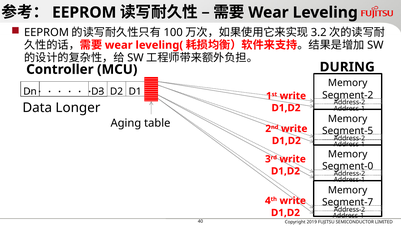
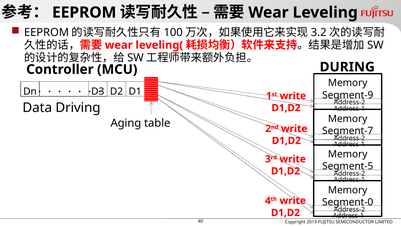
Segment-2: Segment-2 -> Segment-9
Longer: Longer -> Driving
Segment-5: Segment-5 -> Segment-7
Segment-0: Segment-0 -> Segment-5
Segment-7: Segment-7 -> Segment-0
